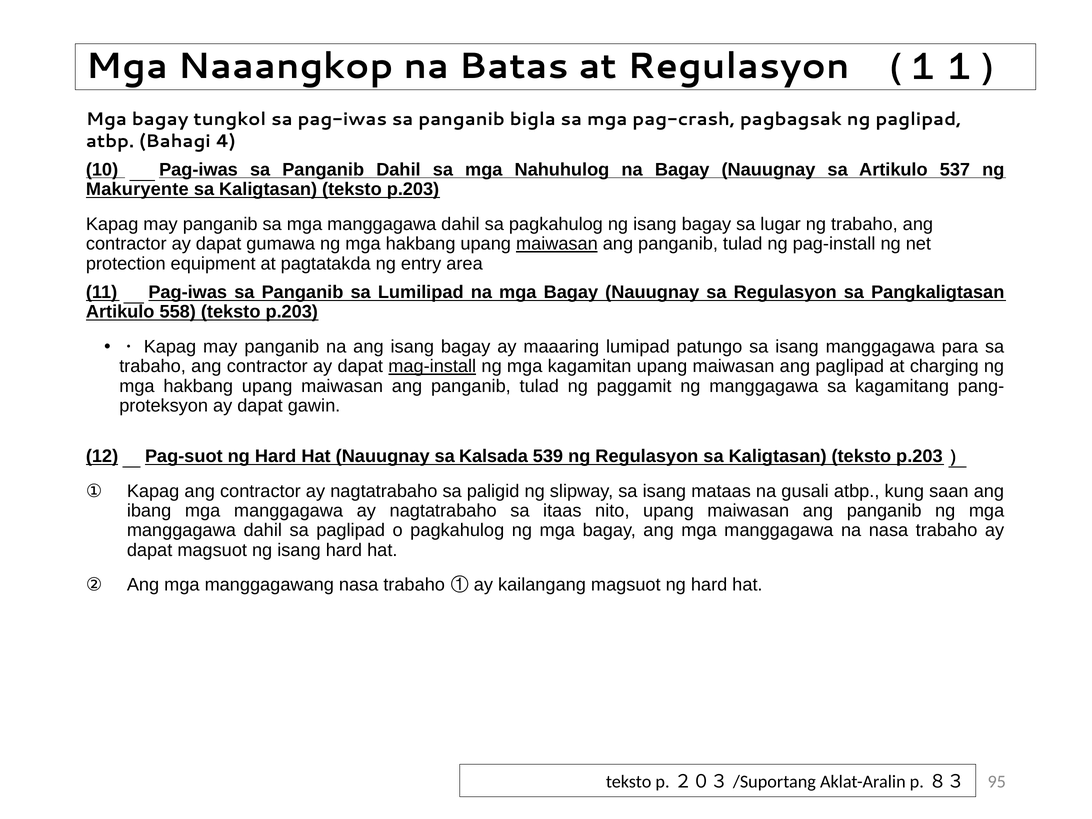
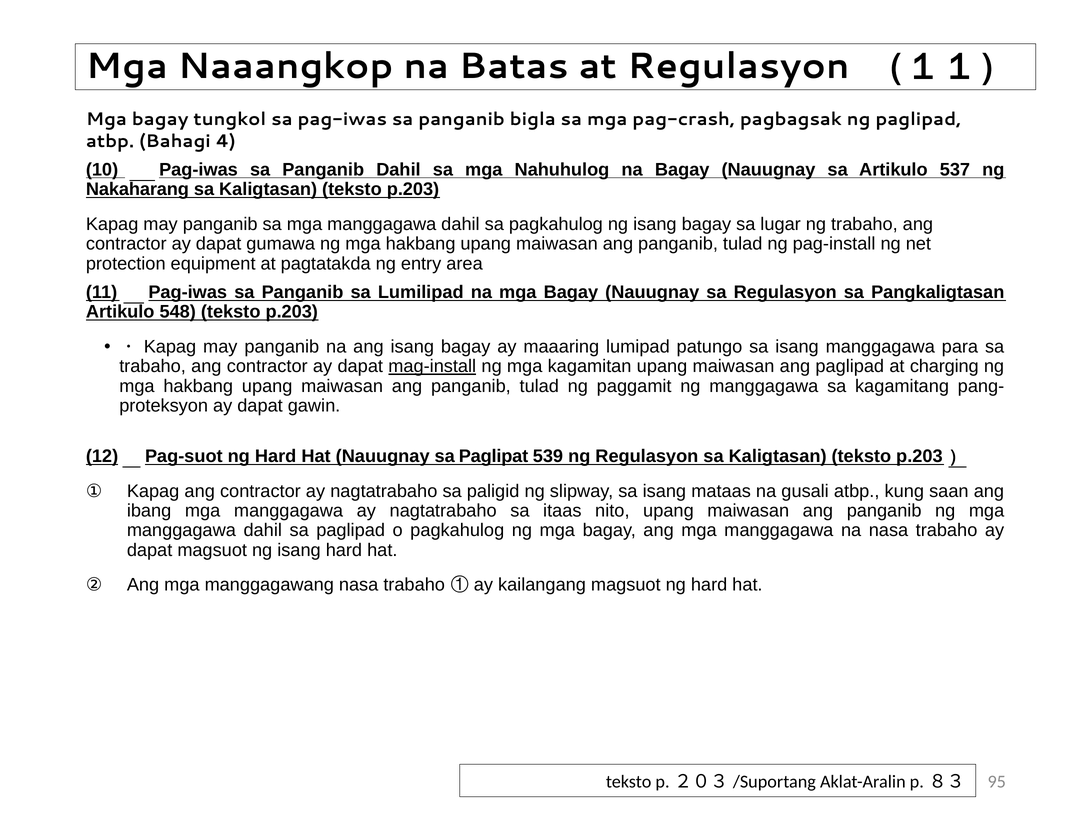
Makuryente: Makuryente -> Nakaharang
maiwasan at (557, 244) underline: present -> none
558: 558 -> 548
Kalsada: Kalsada -> Paglipat
